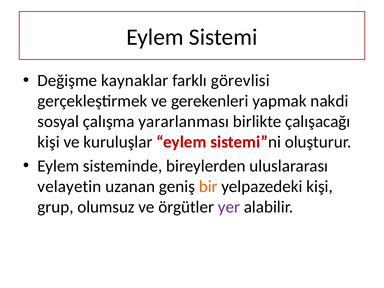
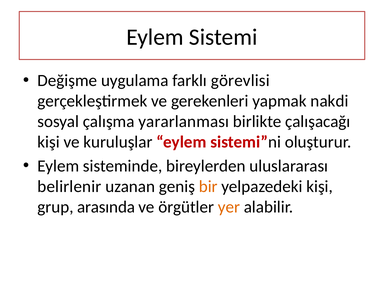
kaynaklar: kaynaklar -> uygulama
velayetin: velayetin -> belirlenir
olumsuz: olumsuz -> arasında
yer colour: purple -> orange
